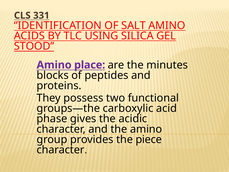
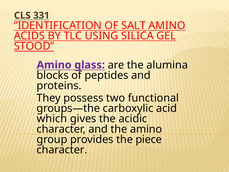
place: place -> glass
minutes: minutes -> alumina
phase: phase -> which
